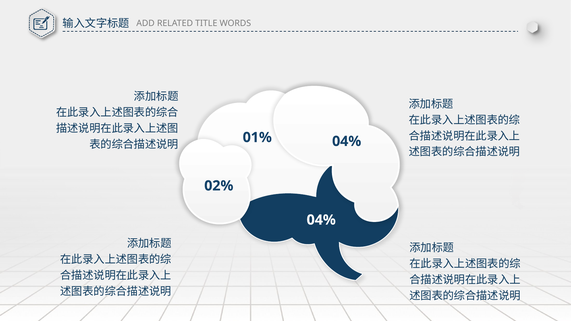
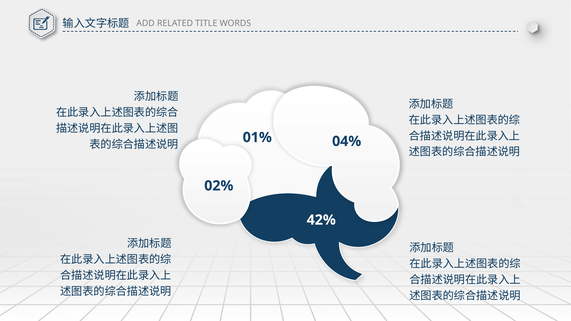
04% at (321, 220): 04% -> 42%
